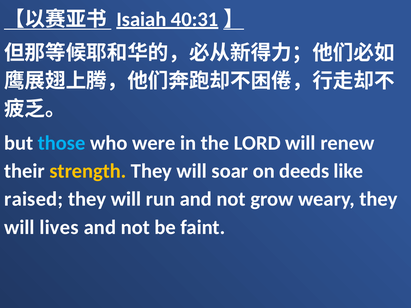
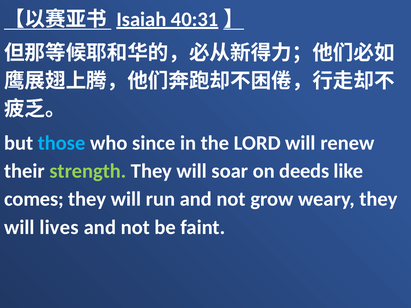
were: were -> since
strength colour: yellow -> light green
raised: raised -> comes
